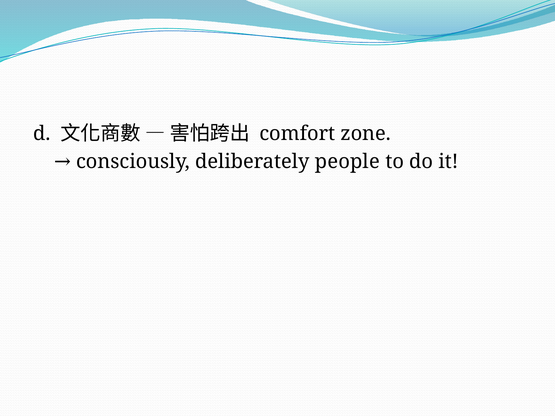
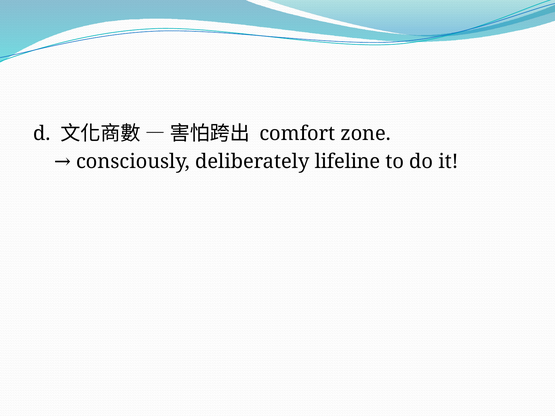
people: people -> lifeline
